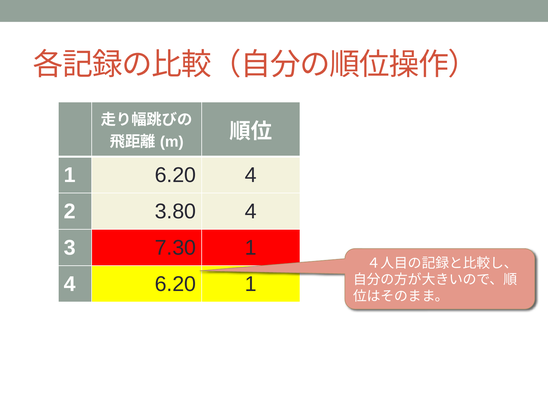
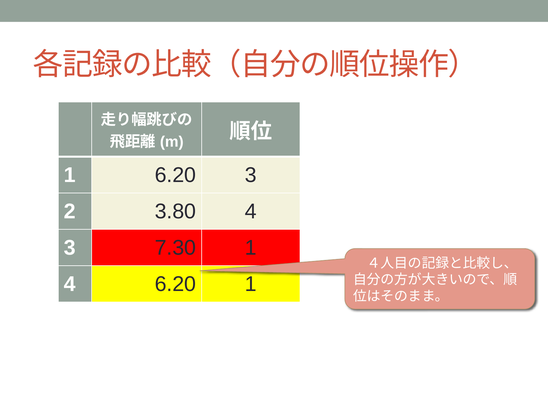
6.20 4: 4 -> 3
